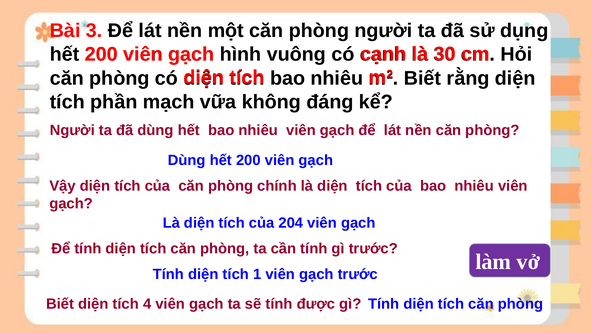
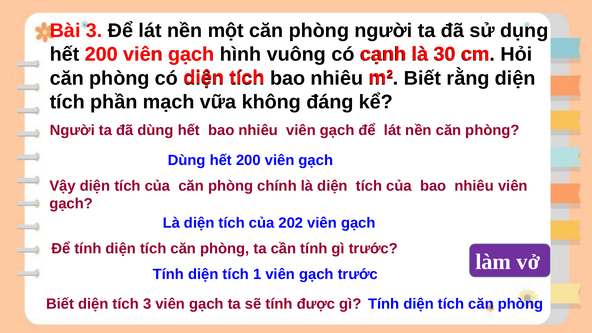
204: 204 -> 202
tích 4: 4 -> 3
